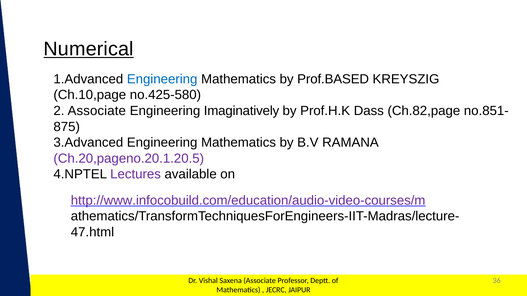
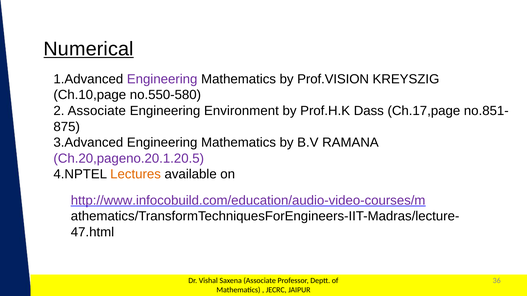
Engineering at (162, 79) colour: blue -> purple
Prof.BASED: Prof.BASED -> Prof.VISION
no.425-580: no.425-580 -> no.550-580
Imaginatively: Imaginatively -> Environment
Ch.82,page: Ch.82,page -> Ch.17,page
Lectures colour: purple -> orange
